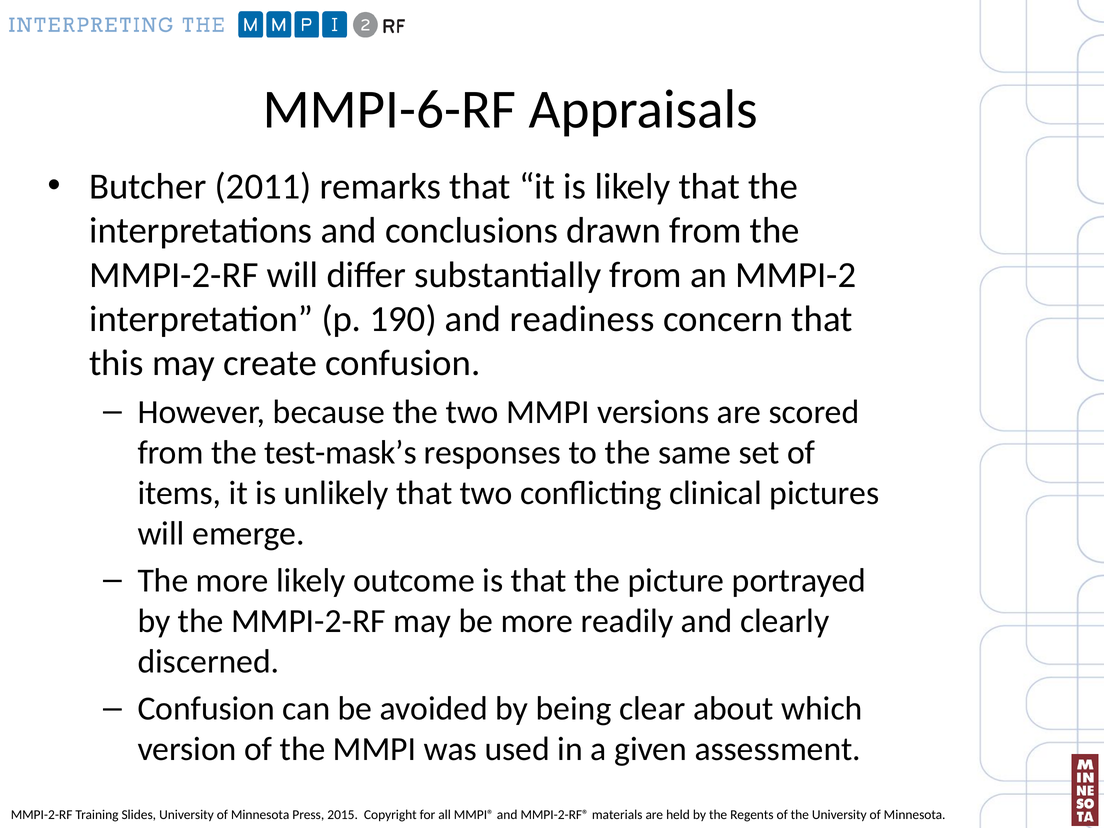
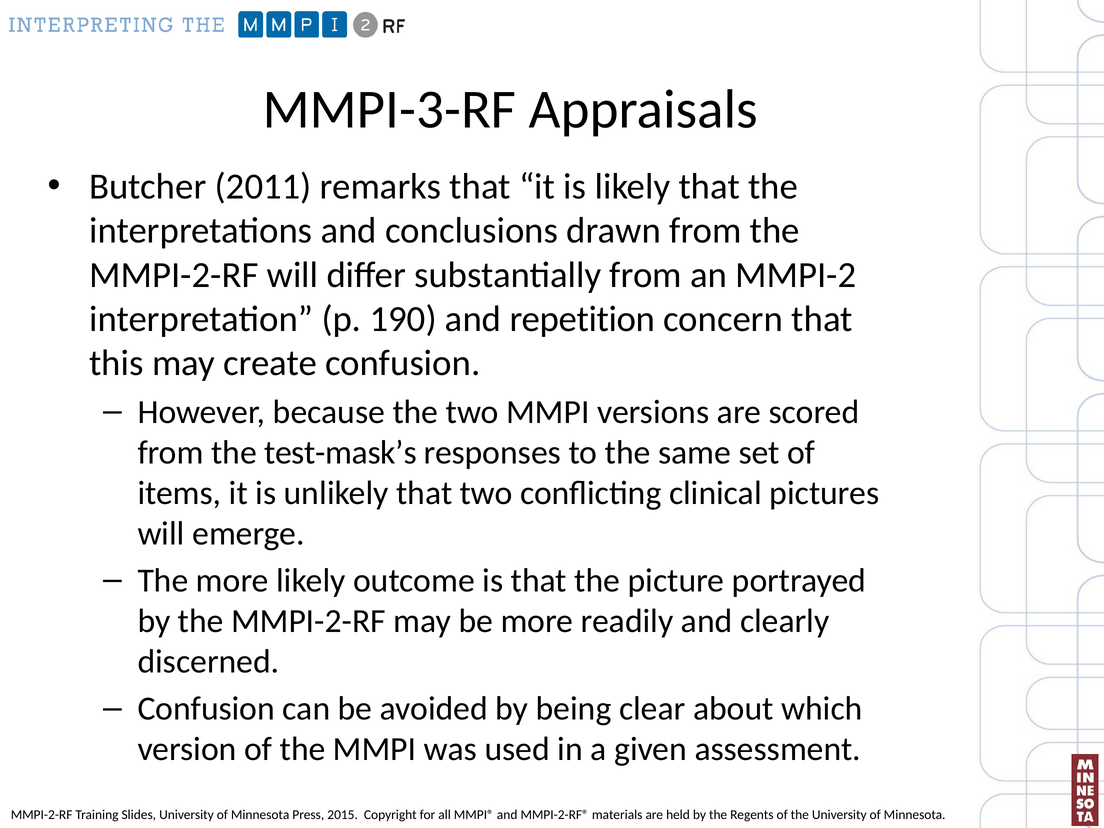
MMPI-6-RF: MMPI-6-RF -> MMPI-3-RF
readiness: readiness -> repetition
